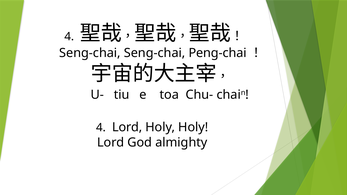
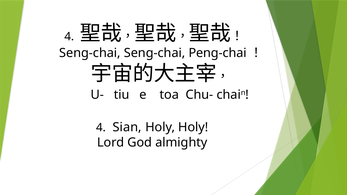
4 Lord: Lord -> Sian
